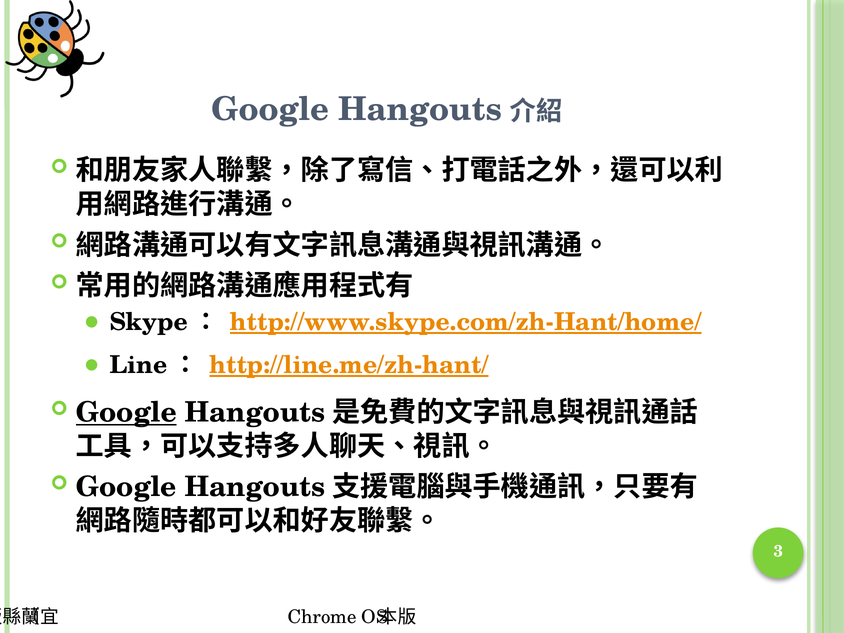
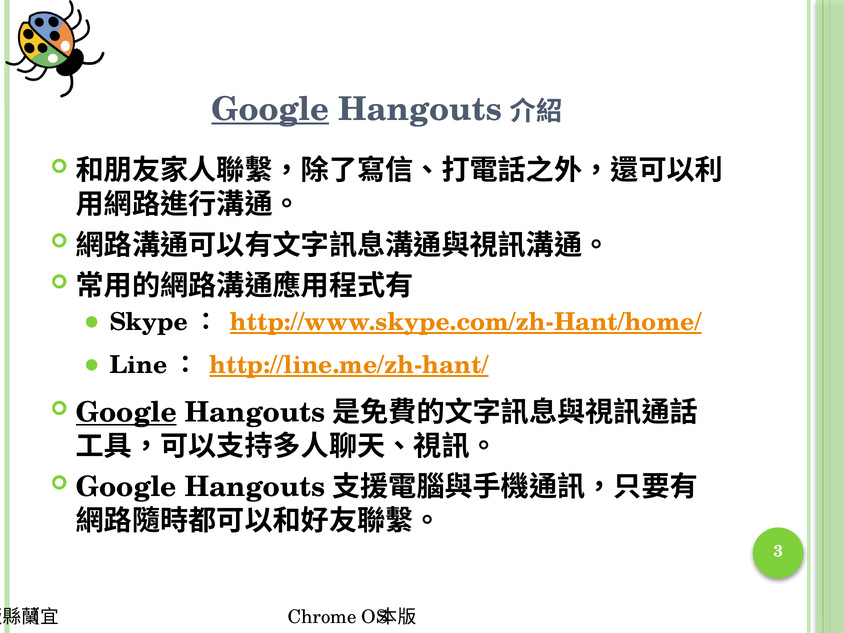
Google at (270, 109) underline: none -> present
